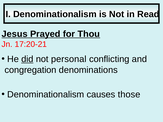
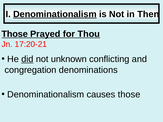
Denominationalism at (55, 14) underline: none -> present
Read: Read -> Then
Jesus at (15, 34): Jesus -> Those
personal: personal -> unknown
